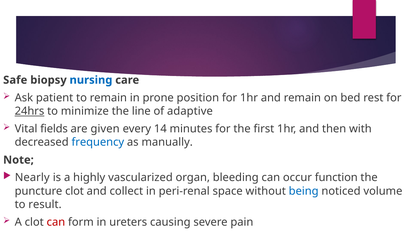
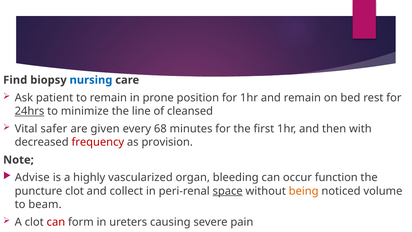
Safe: Safe -> Find
adaptive: adaptive -> cleansed
fields: fields -> safer
14: 14 -> 68
frequency colour: blue -> red
manually: manually -> provision
Nearly: Nearly -> Advise
space underline: none -> present
being colour: blue -> orange
result: result -> beam
